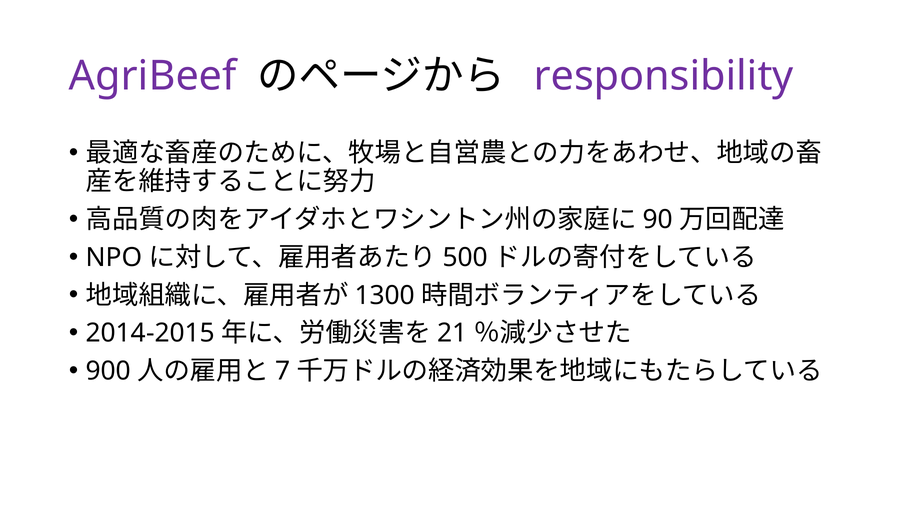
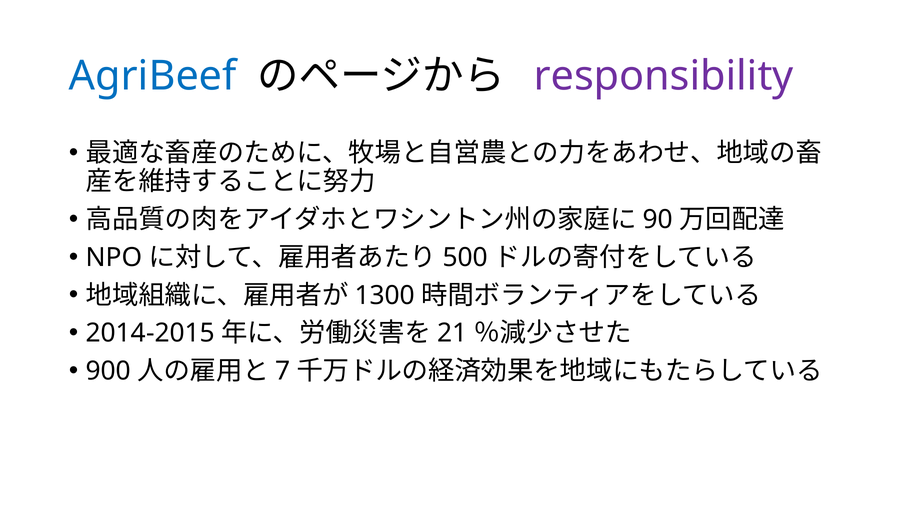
AgriBeef colour: purple -> blue
